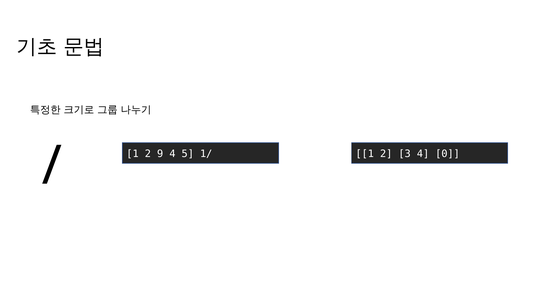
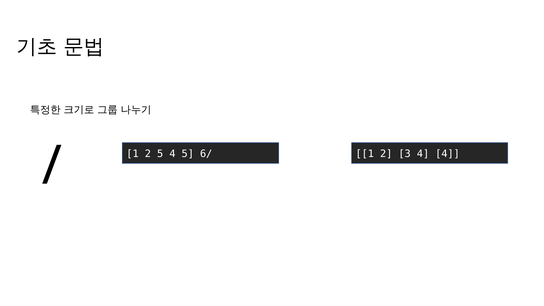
2 9: 9 -> 5
1/: 1/ -> 6/
4 0: 0 -> 4
